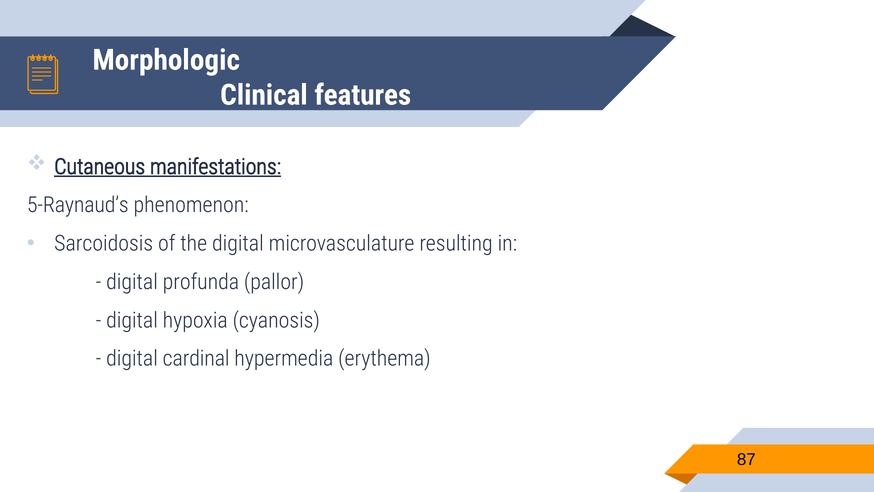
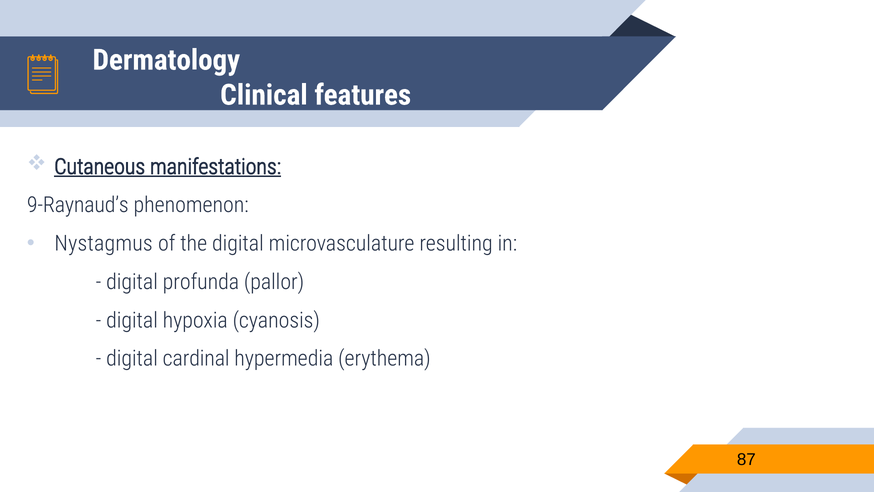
Morphologic: Morphologic -> Dermatology
5-Raynaud’s: 5-Raynaud’s -> 9-Raynaud’s
Sarcoidosis: Sarcoidosis -> Nystagmus
